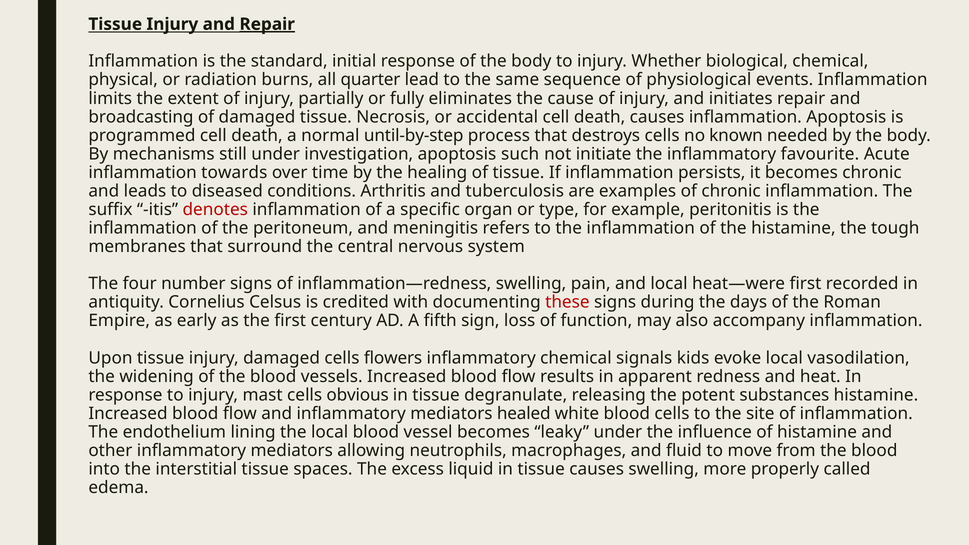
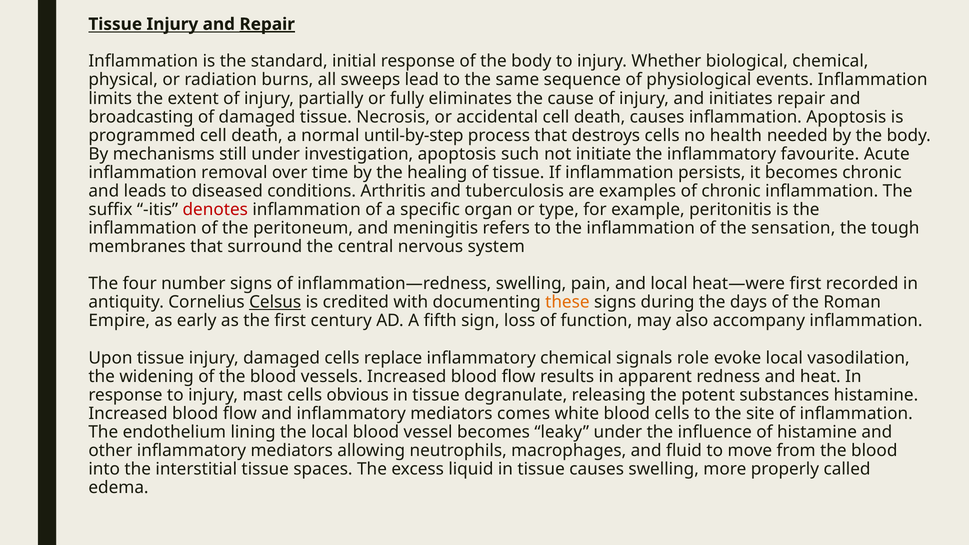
quarter: quarter -> sweeps
known: known -> health
towards: towards -> removal
the histamine: histamine -> sensation
Celsus underline: none -> present
these colour: red -> orange
flowers: flowers -> replace
kids: kids -> role
healed: healed -> comes
